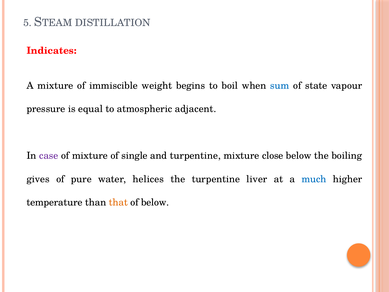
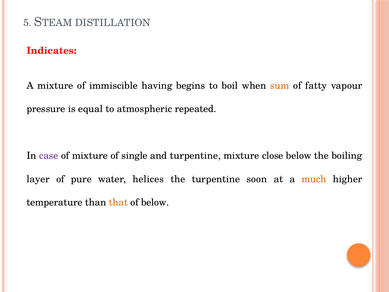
weight: weight -> having
sum colour: blue -> orange
state: state -> fatty
adjacent: adjacent -> repeated
gives: gives -> layer
liver: liver -> soon
much colour: blue -> orange
